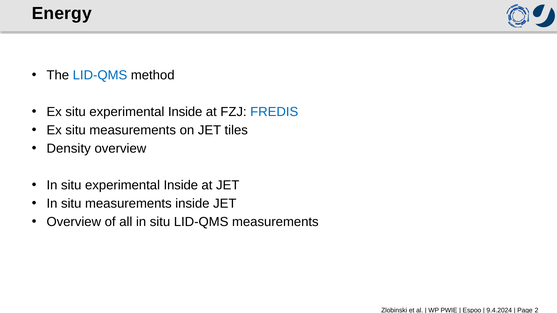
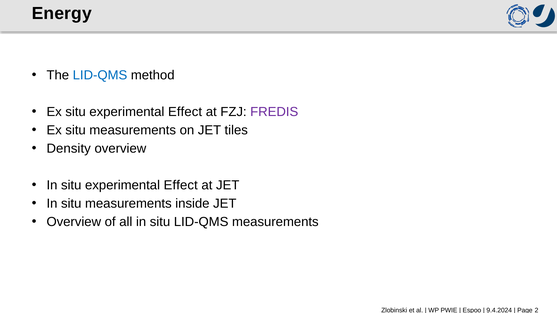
Ex situ experimental Inside: Inside -> Effect
FREDIS colour: blue -> purple
In situ experimental Inside: Inside -> Effect
